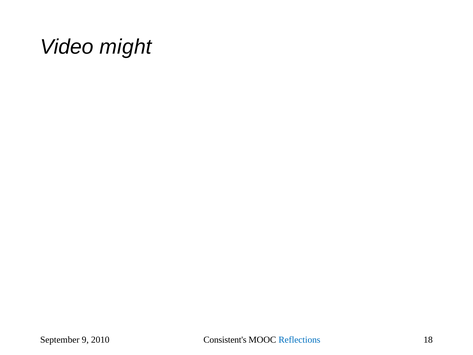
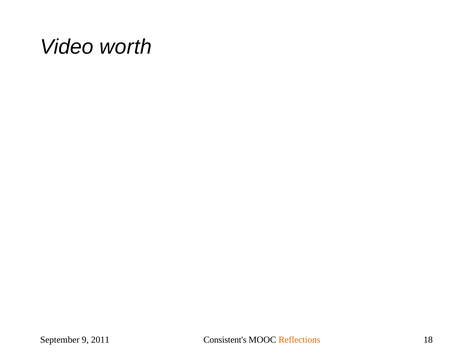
might: might -> worth
2010: 2010 -> 2011
Reflections colour: blue -> orange
